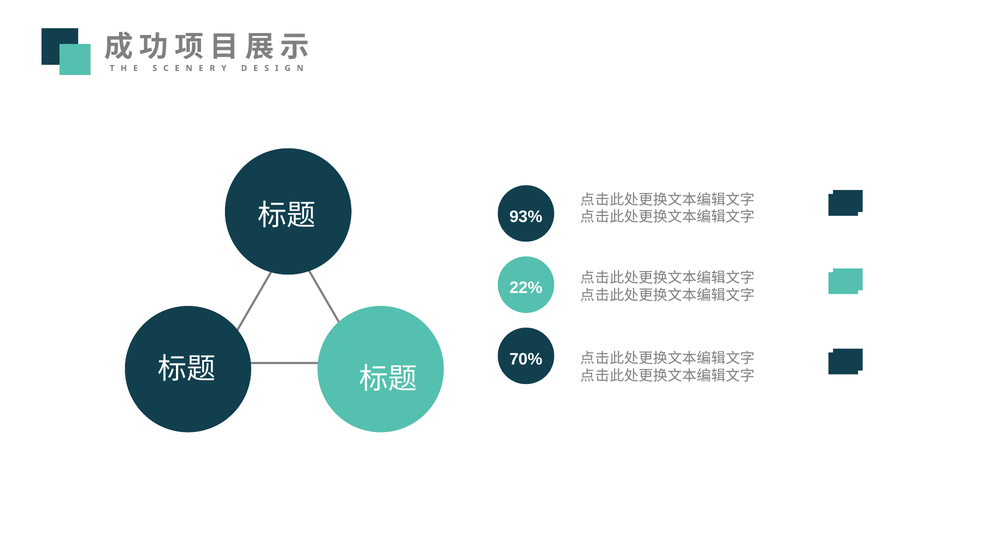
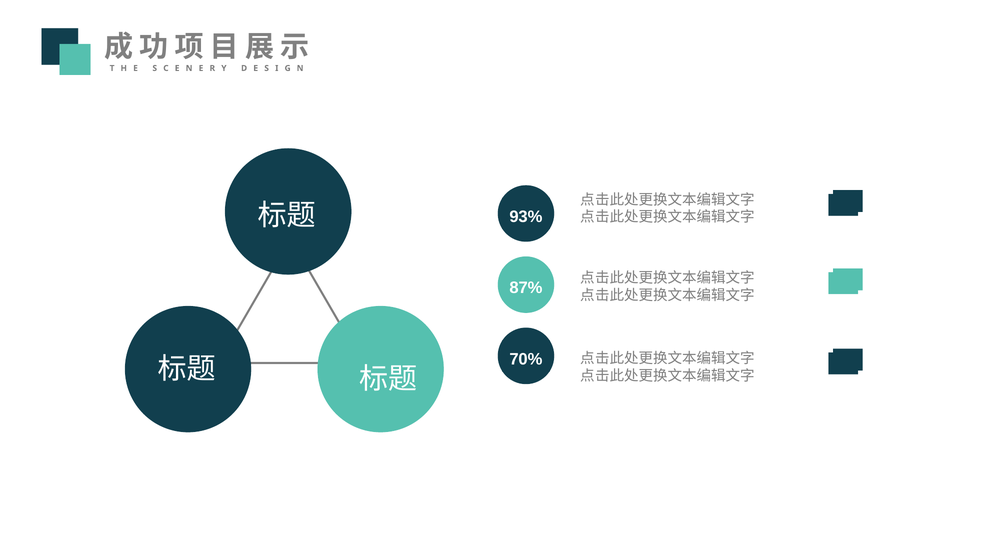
22%: 22% -> 87%
